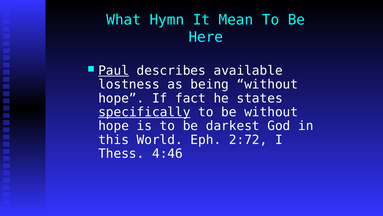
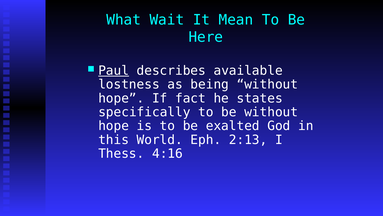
Hymn: Hymn -> Wait
specifically underline: present -> none
darkest: darkest -> exalted
2:72: 2:72 -> 2:13
4:46: 4:46 -> 4:16
